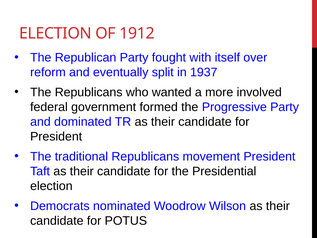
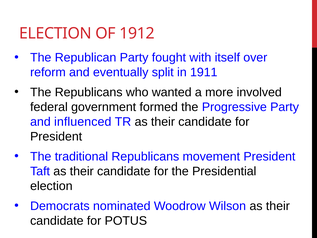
1937: 1937 -> 1911
dominated: dominated -> influenced
